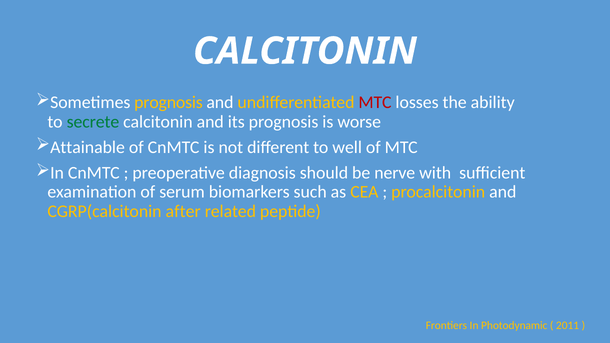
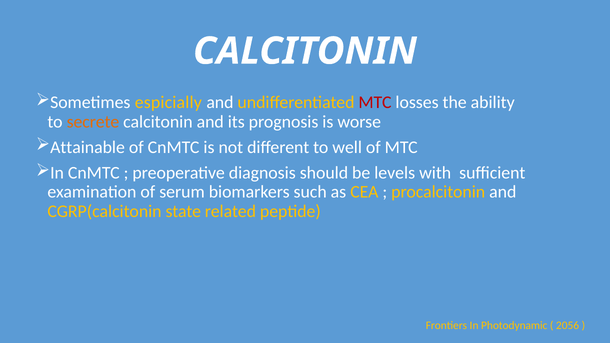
Sometimes prognosis: prognosis -> espicially
secrete colour: green -> orange
nerve: nerve -> levels
after: after -> state
2011: 2011 -> 2056
